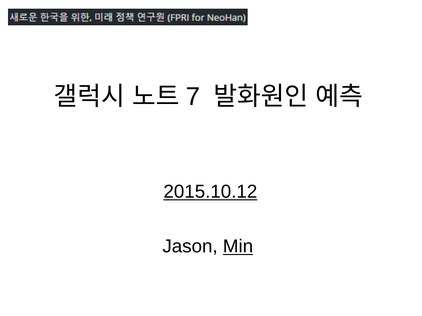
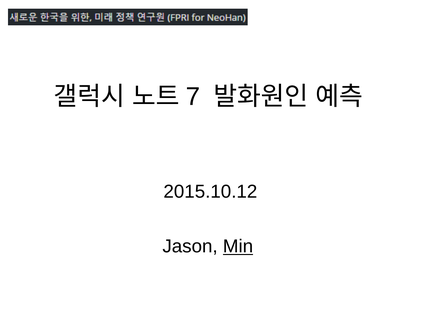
2015.10.12 underline: present -> none
